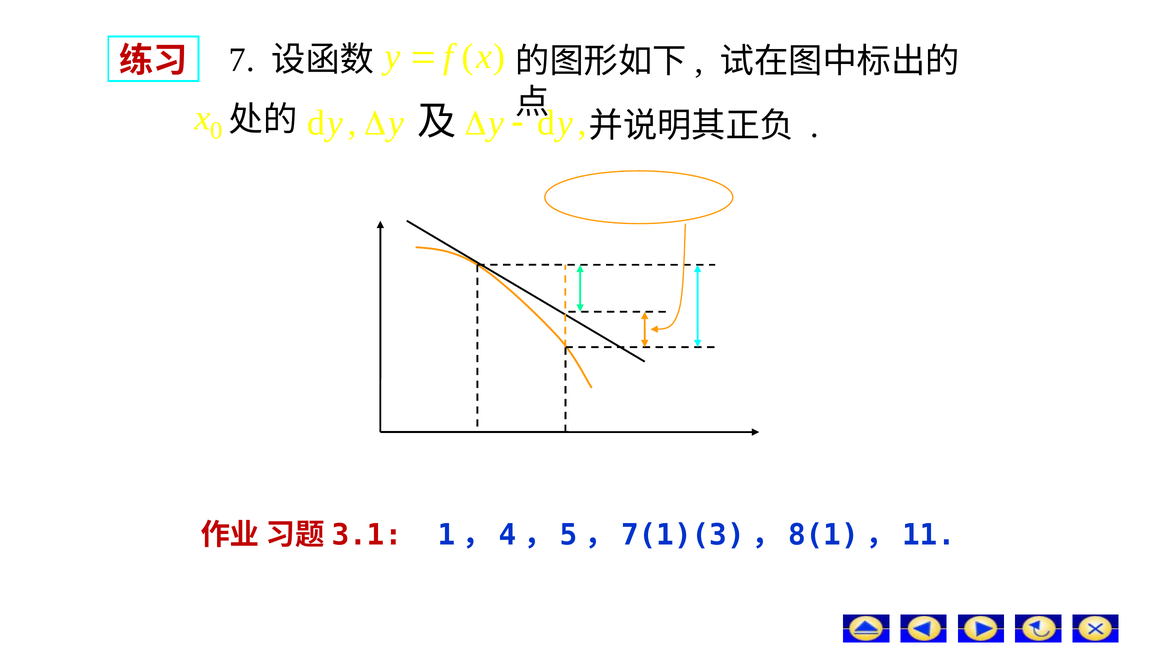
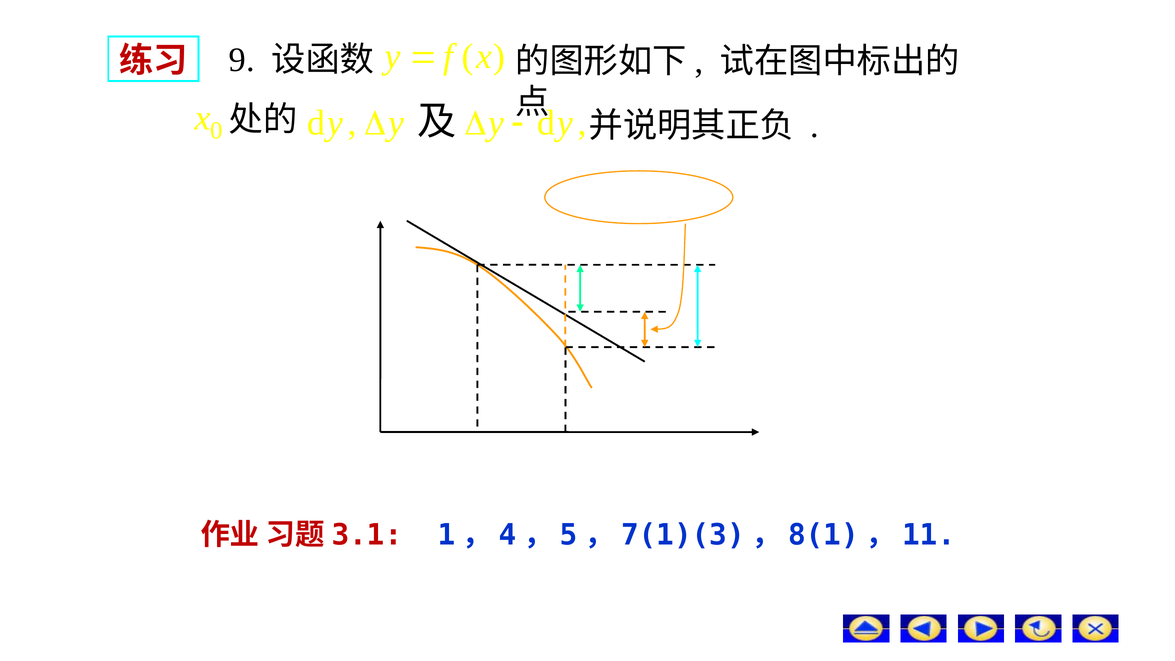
7: 7 -> 9
